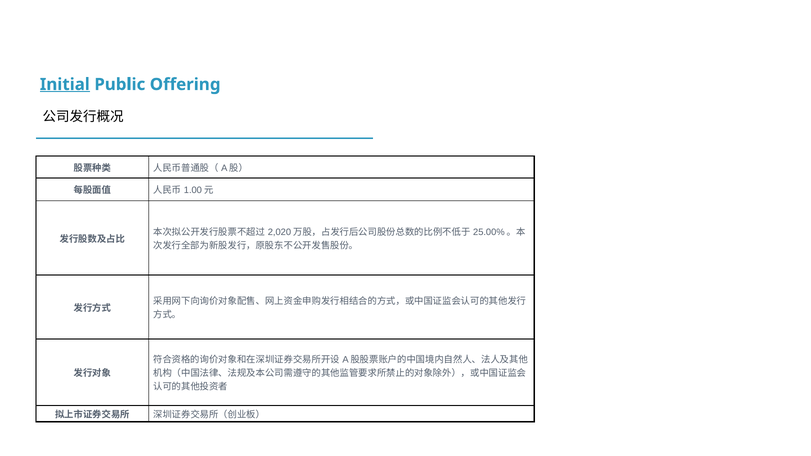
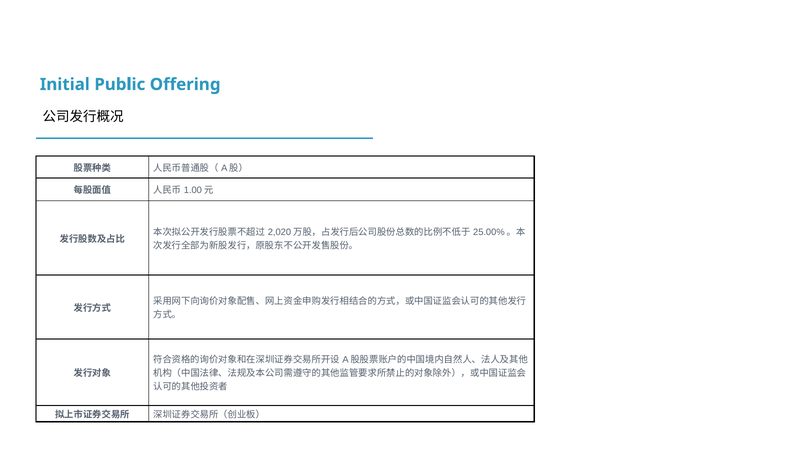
Initial underline: present -> none
